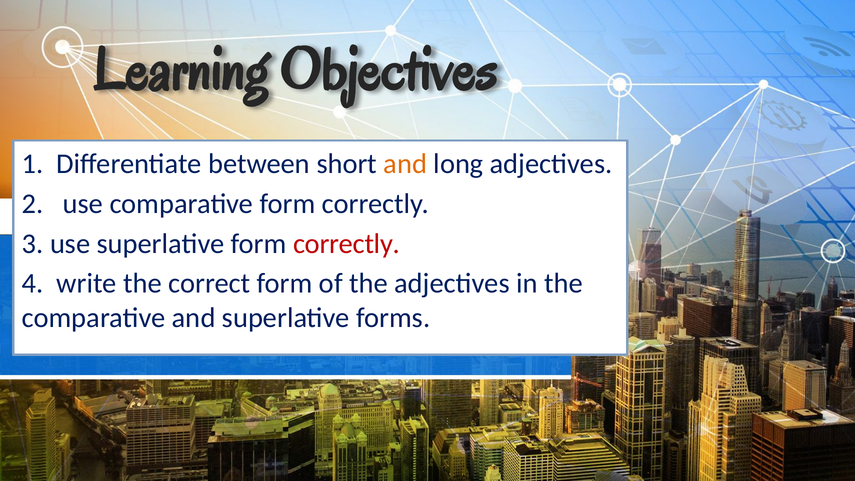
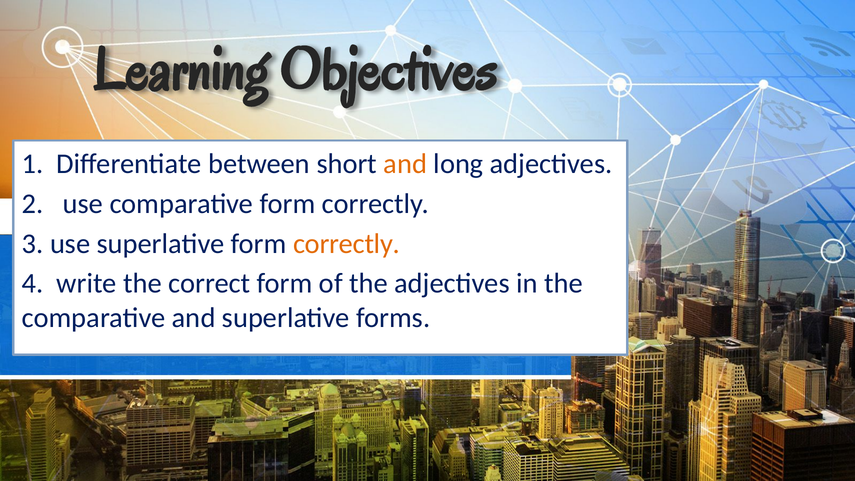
correctly at (347, 244) colour: red -> orange
